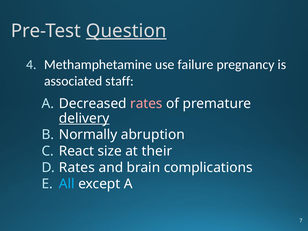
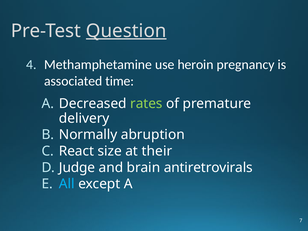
failure: failure -> heroin
staff: staff -> time
rates at (146, 104) colour: pink -> light green
delivery underline: present -> none
Rates at (77, 167): Rates -> Judge
complications: complications -> antiretrovirals
